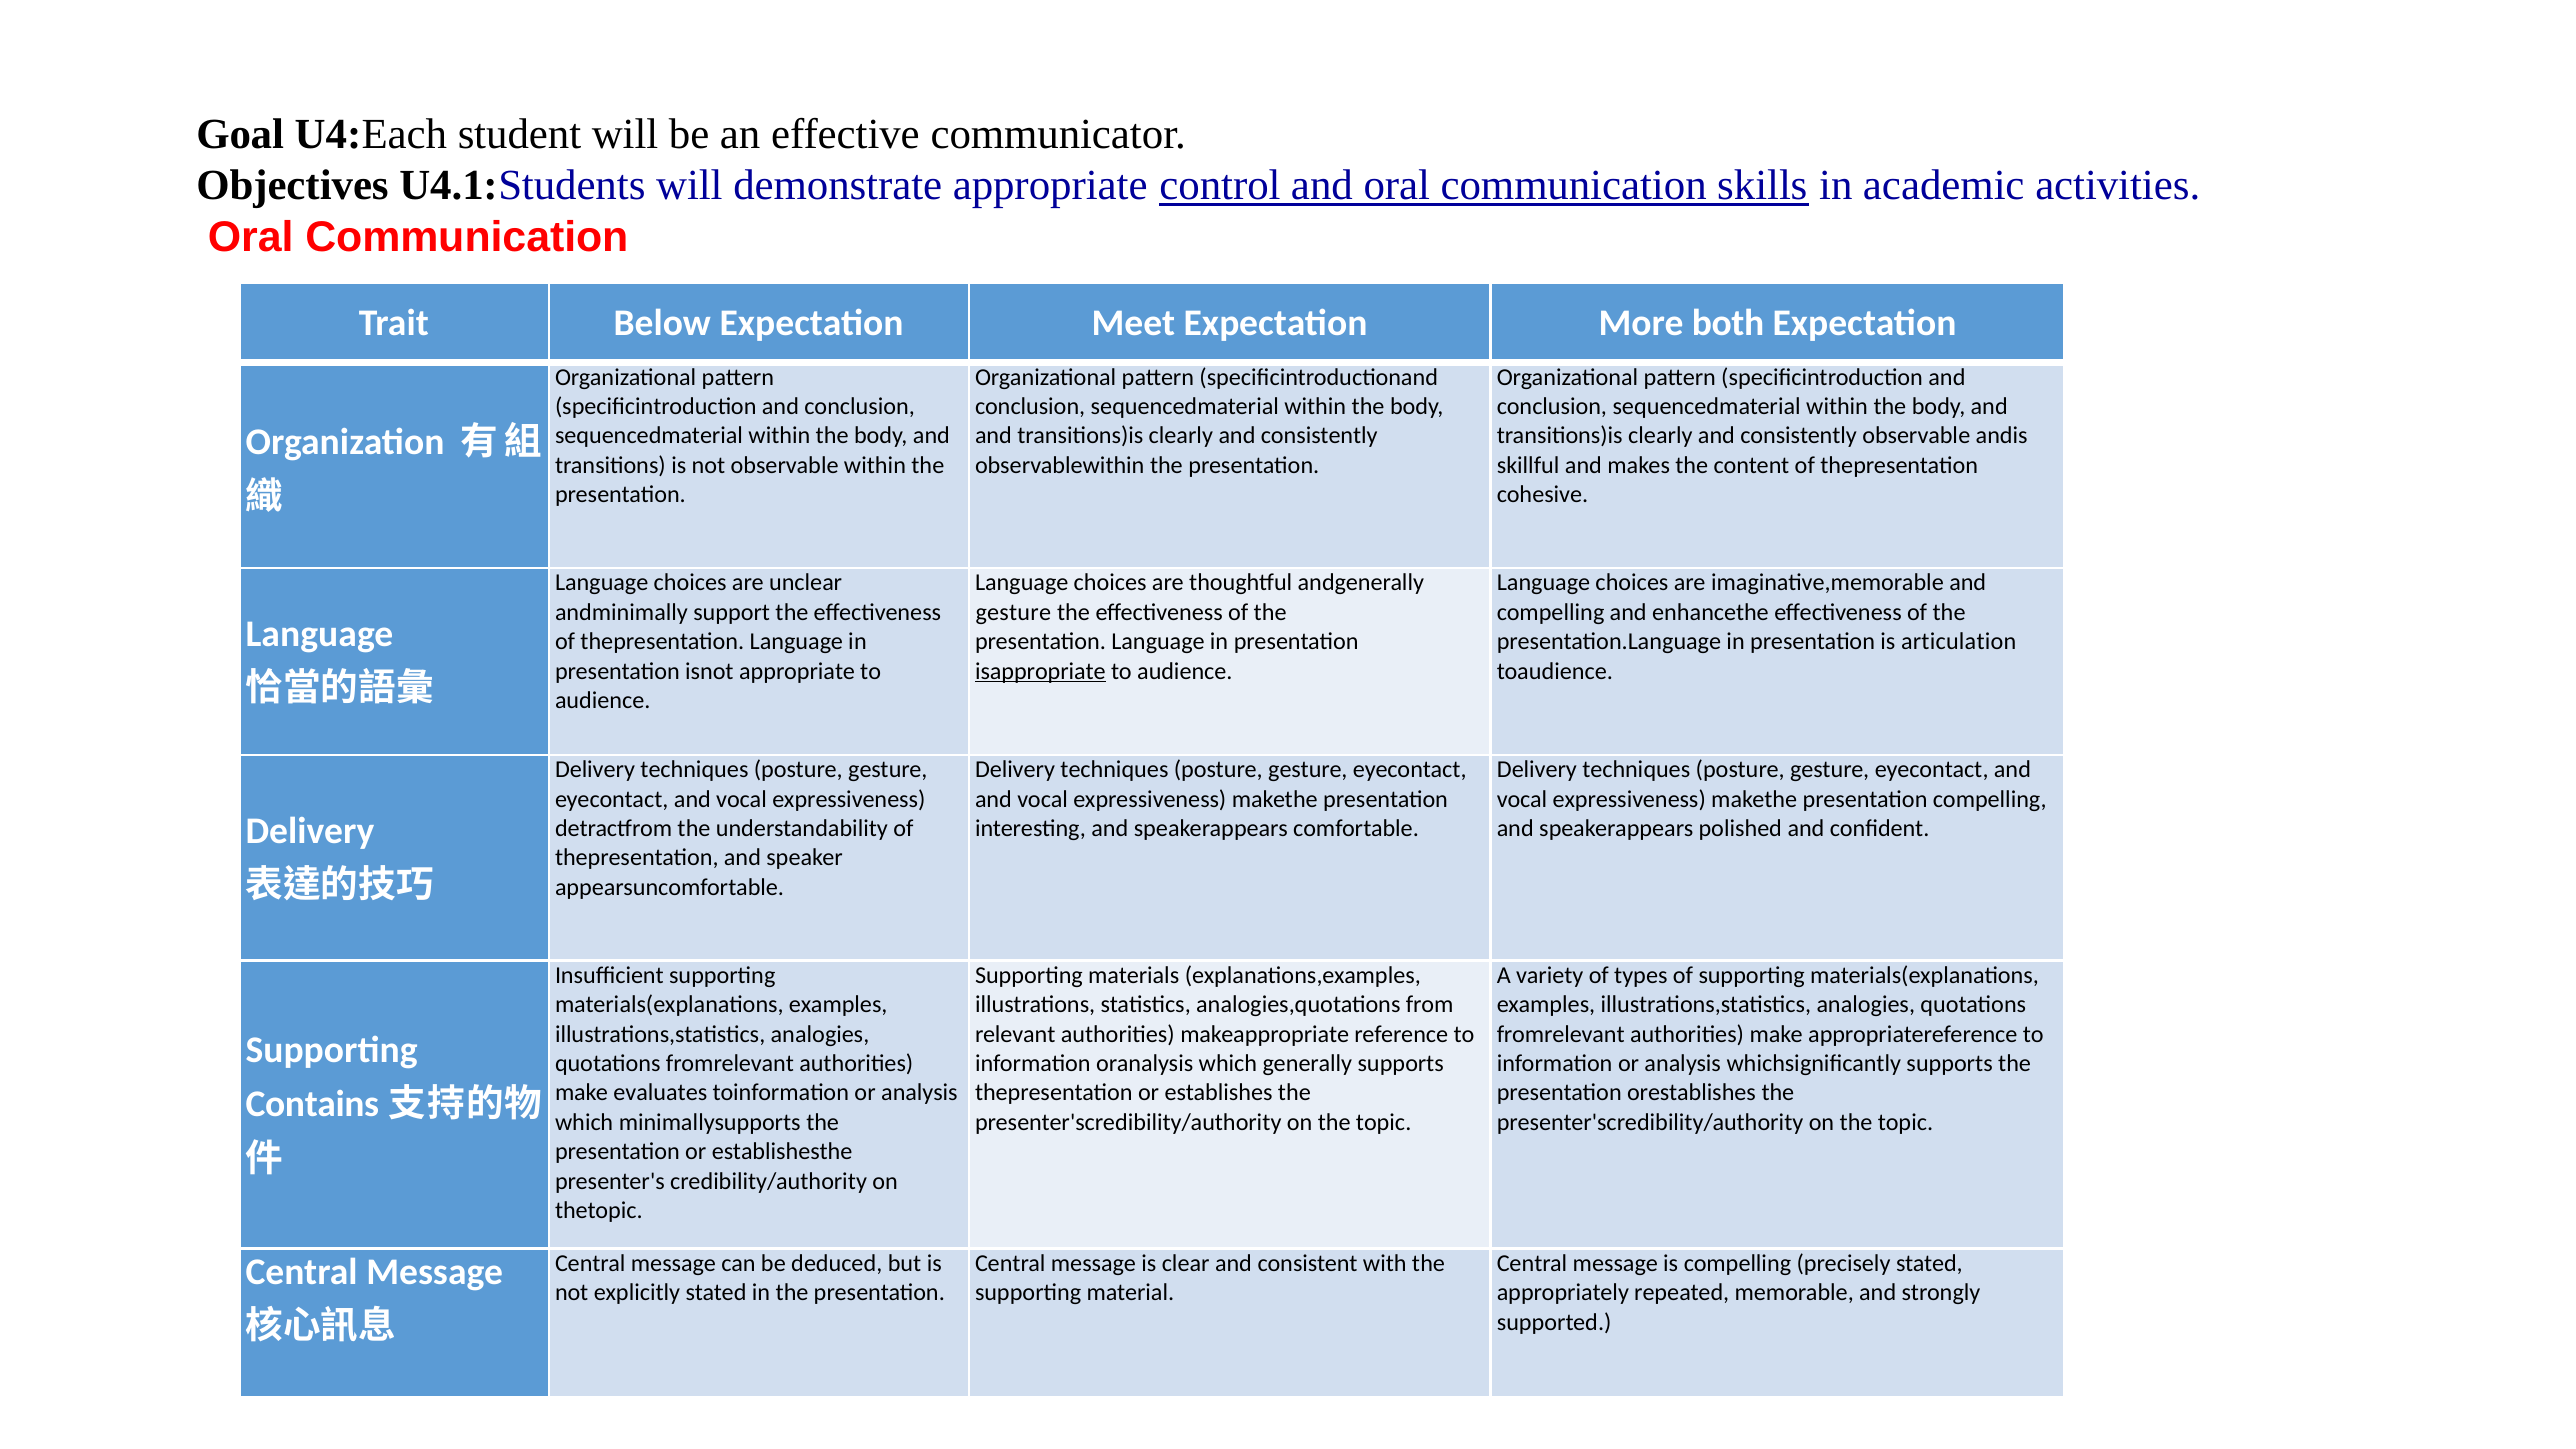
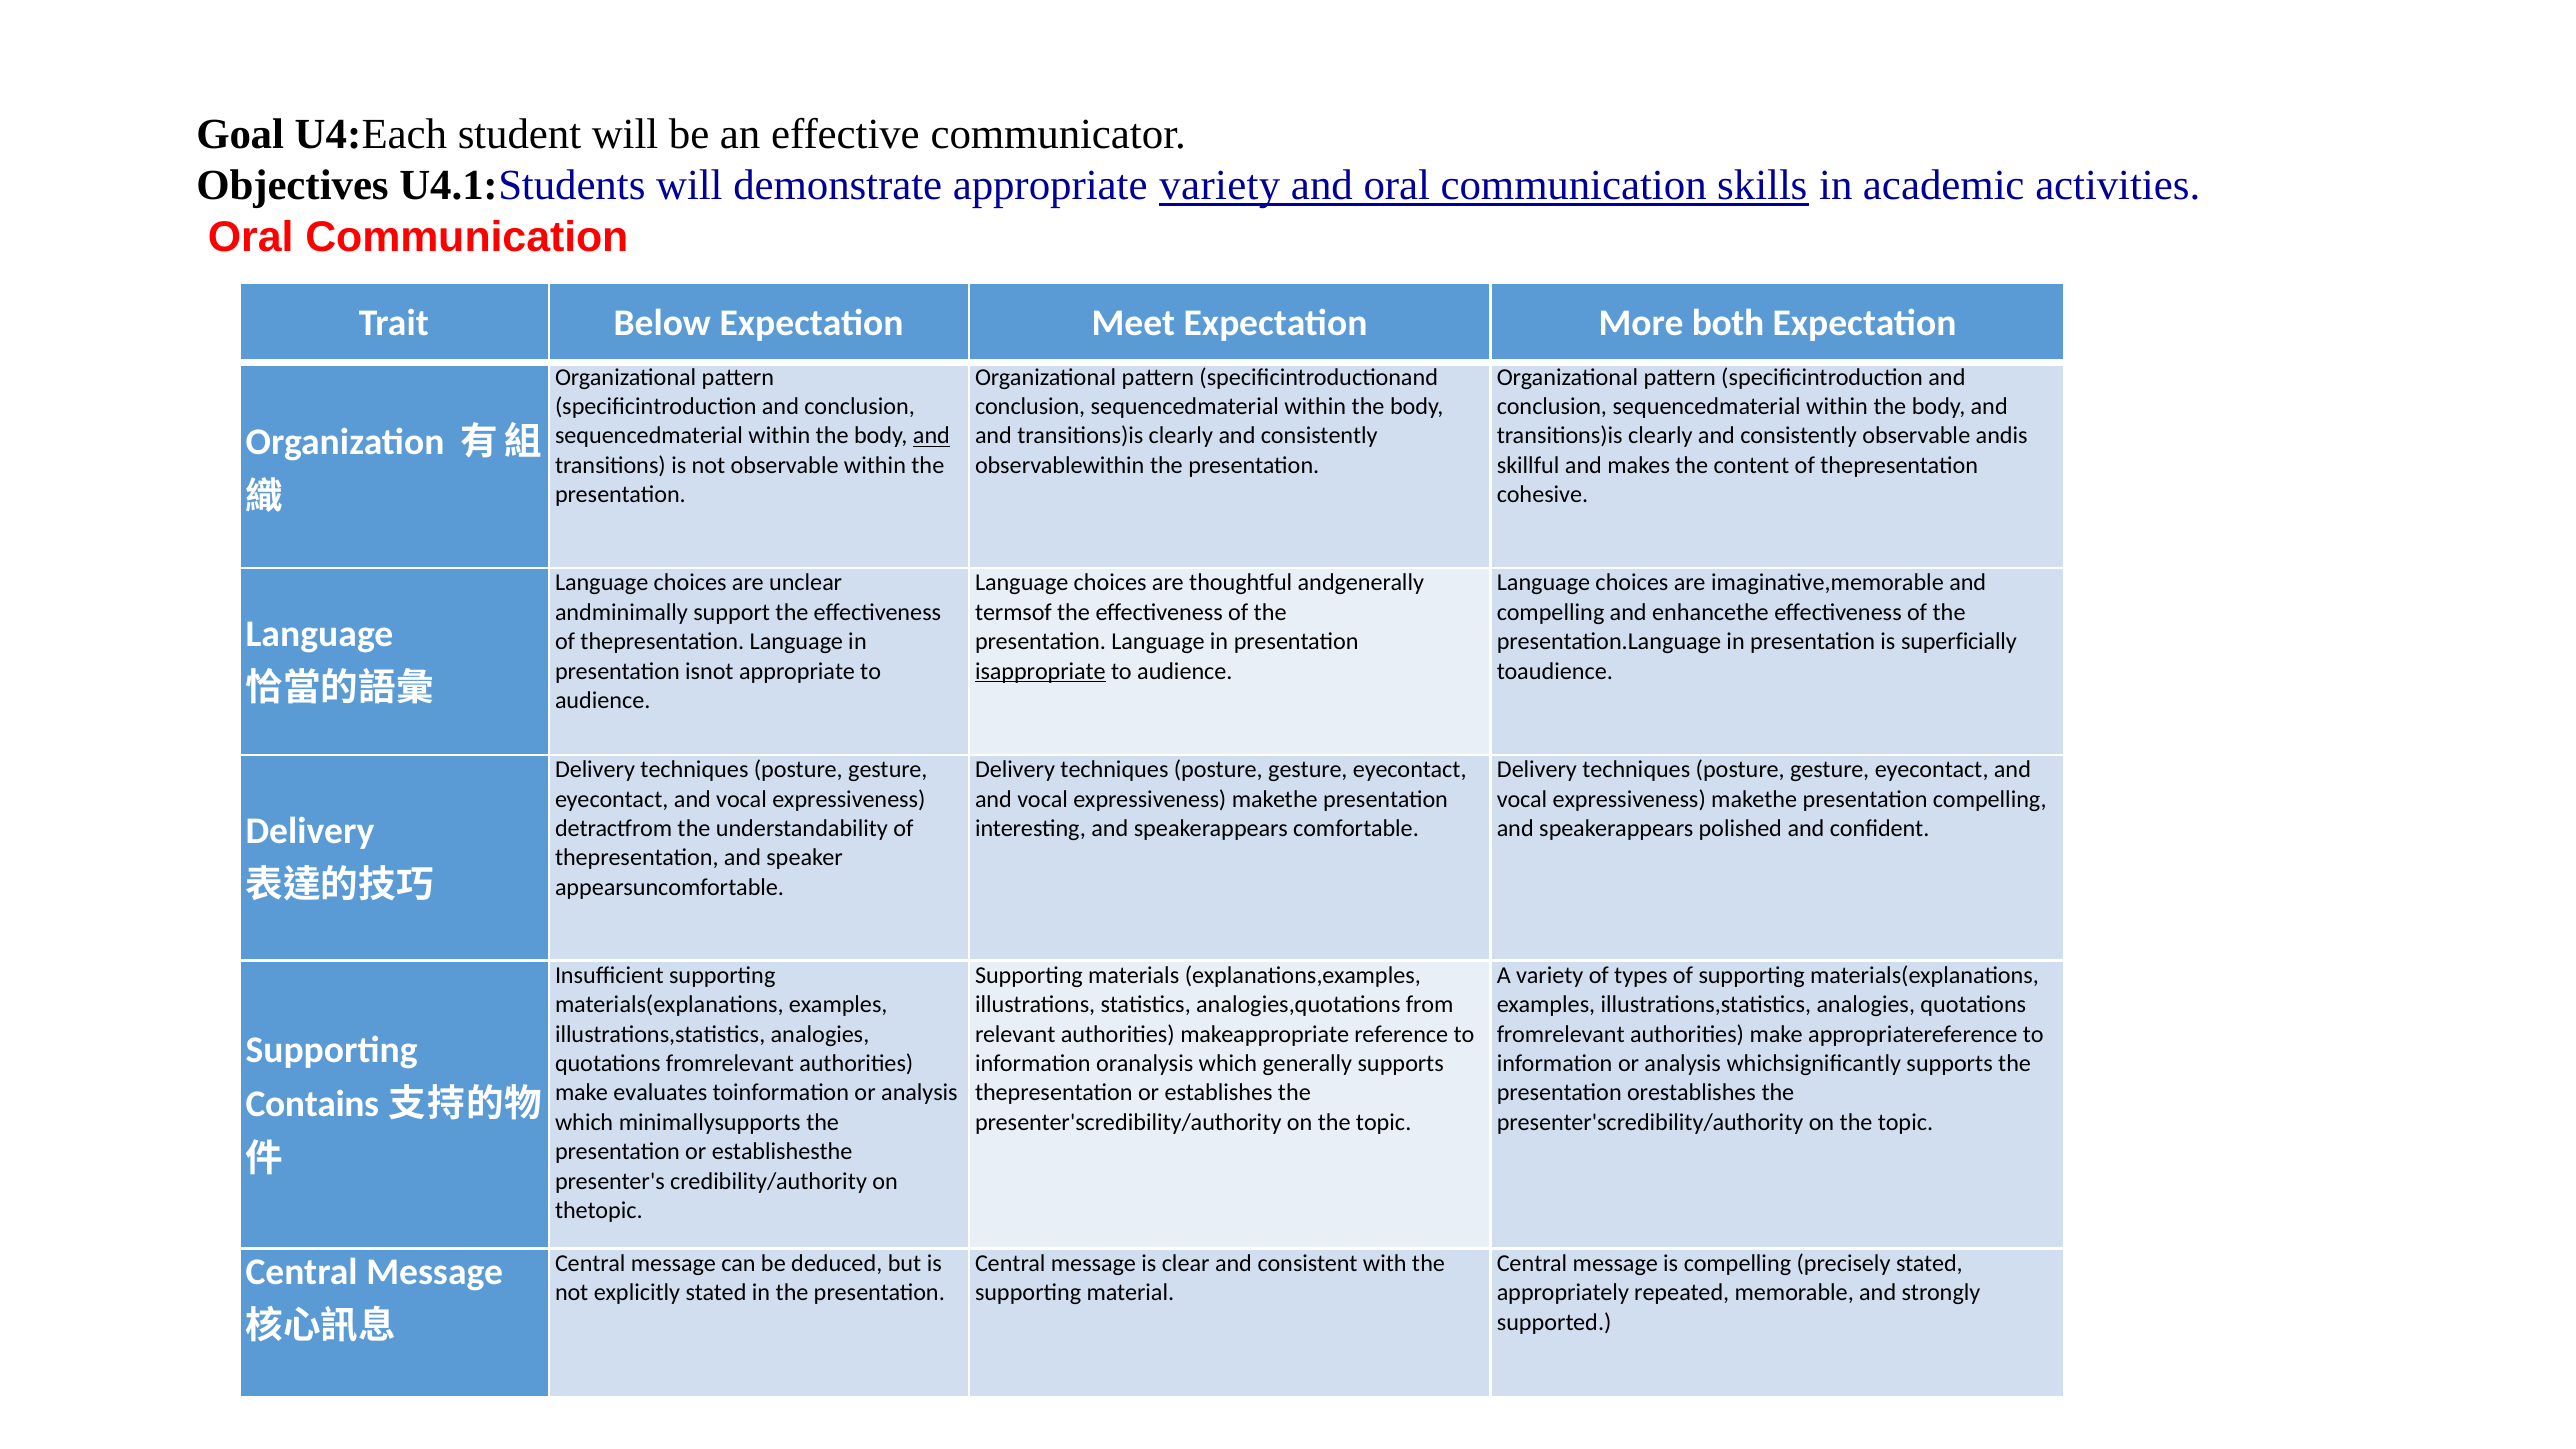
appropriate control: control -> variety
and at (931, 436) underline: none -> present
gesture at (1013, 612): gesture -> termsof
articulation: articulation -> superficially
